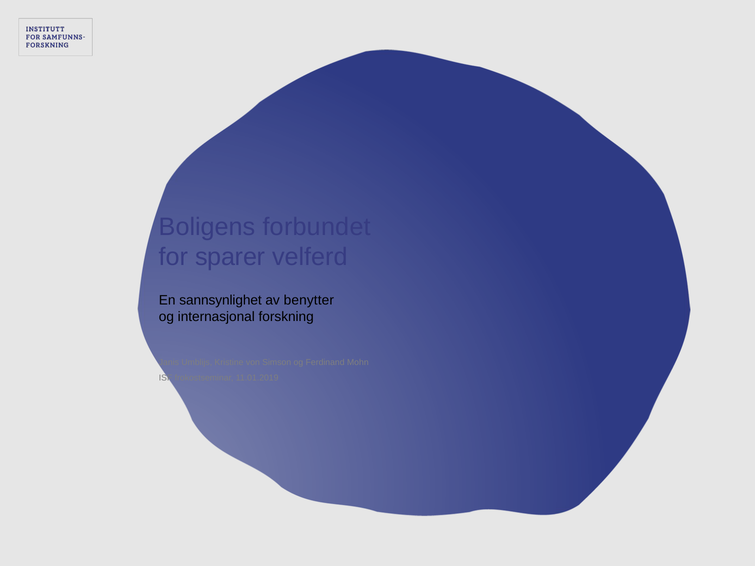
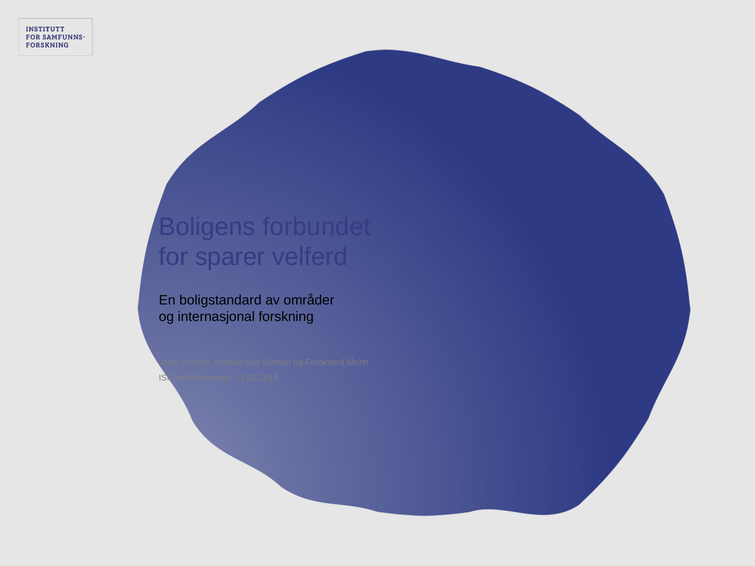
sannsynlighet: sannsynlighet -> boligstandard
benytter: benytter -> områder
